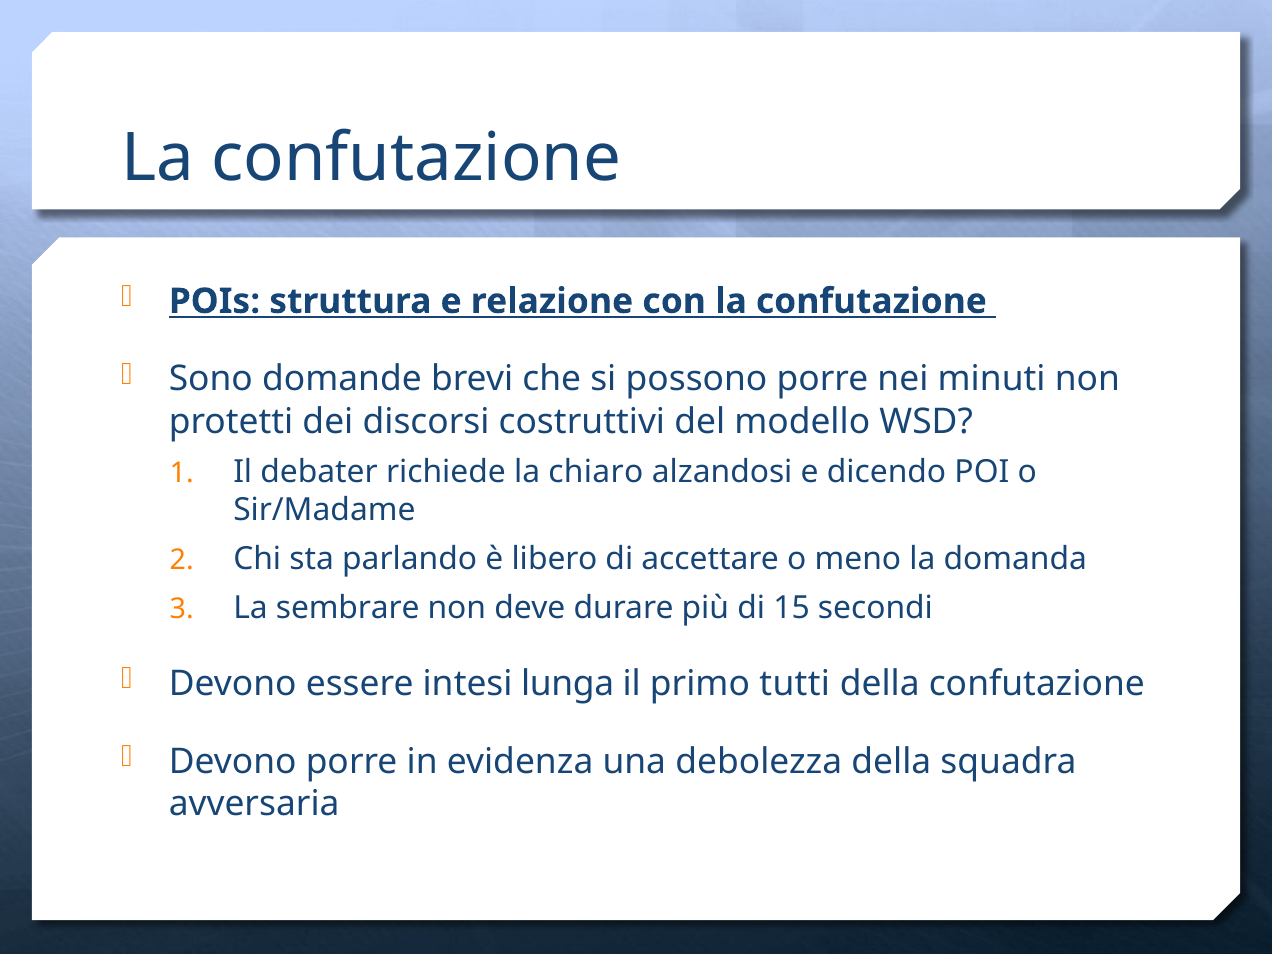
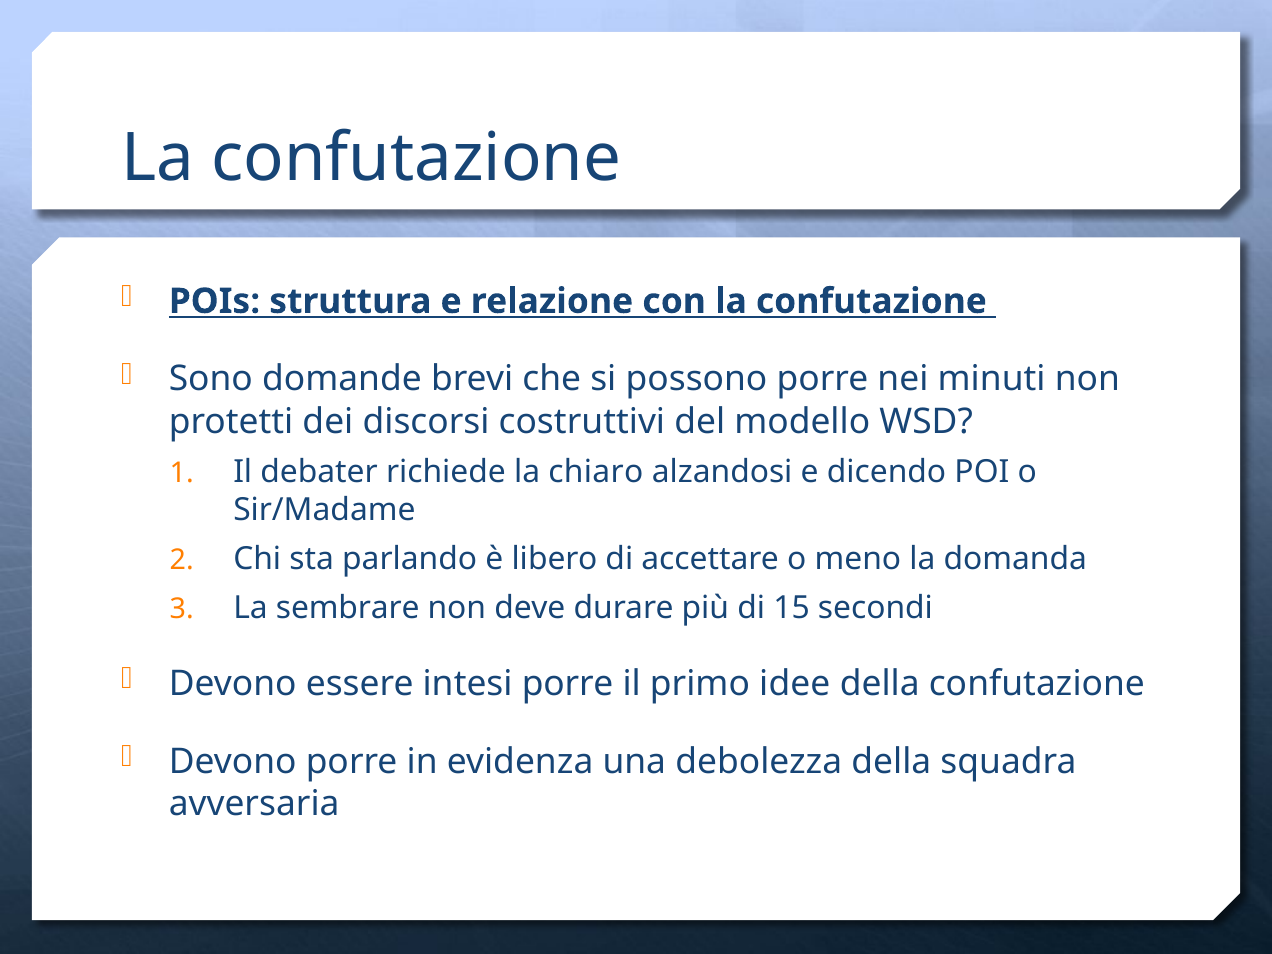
intesi lunga: lunga -> porre
tutti: tutti -> idee
